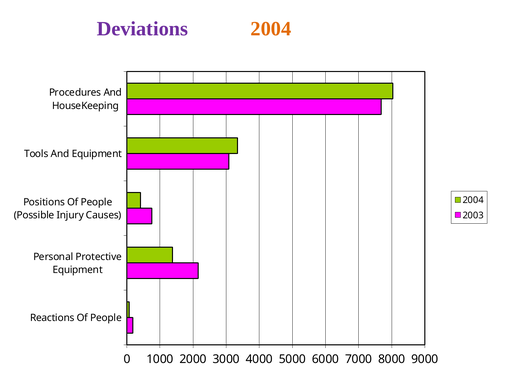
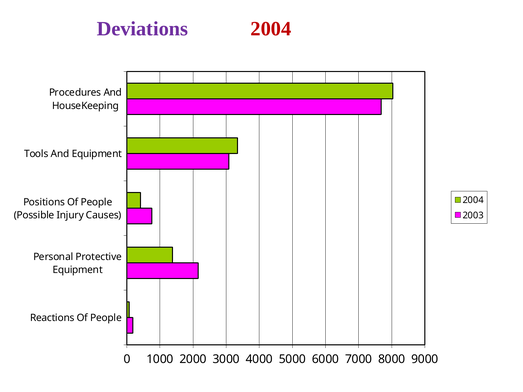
2004 at (271, 29) colour: orange -> red
